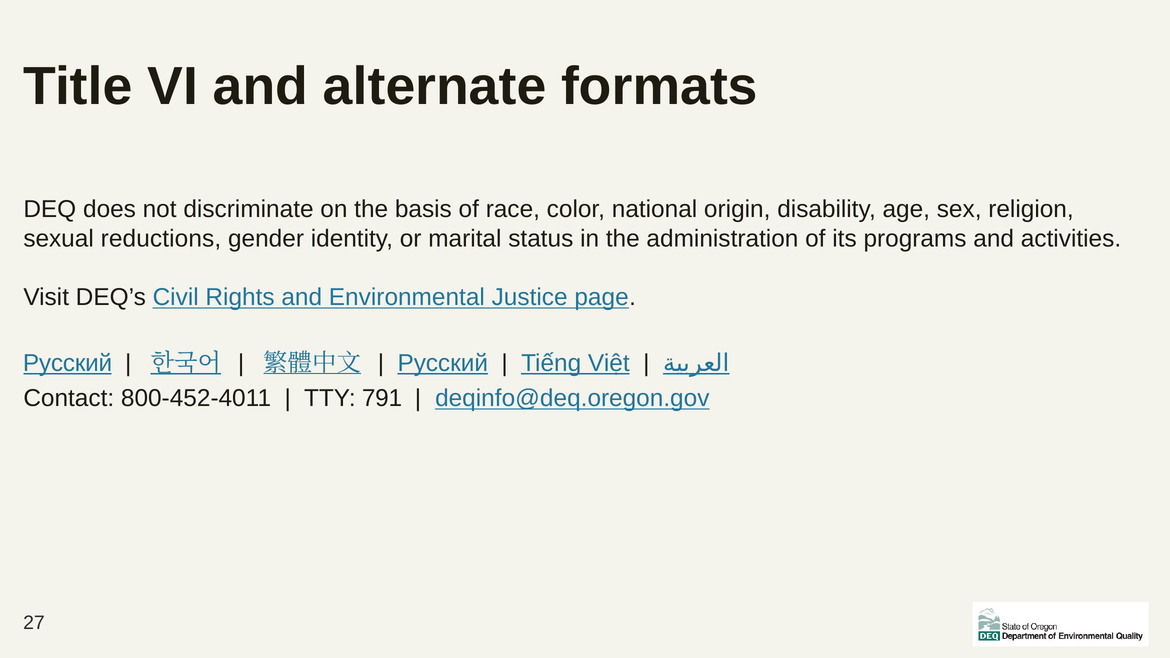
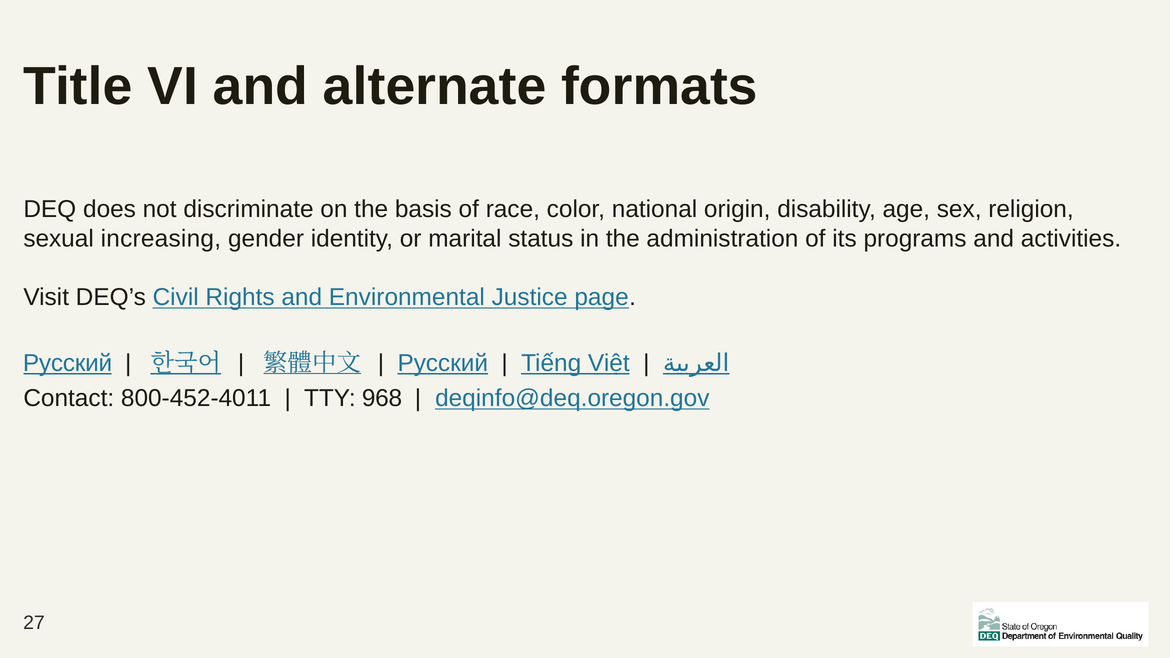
reductions: reductions -> increasing
791: 791 -> 968
